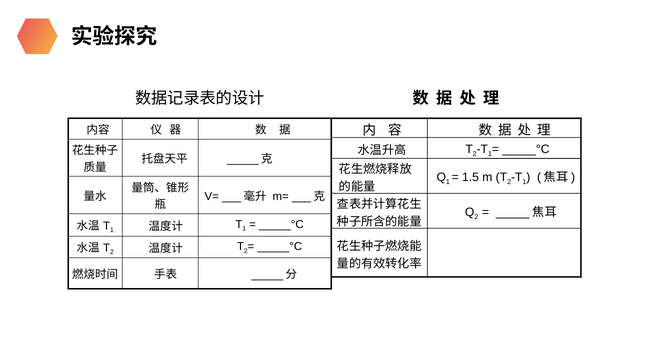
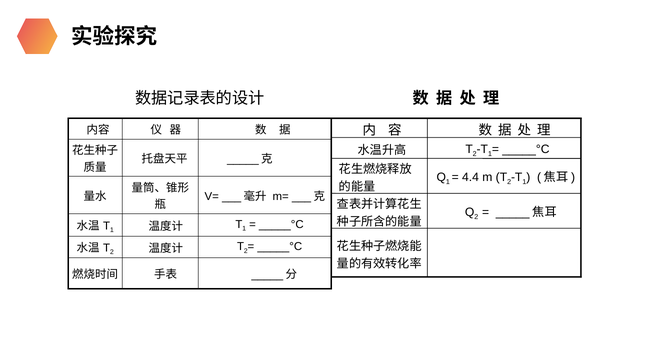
1.5: 1.5 -> 4.4
